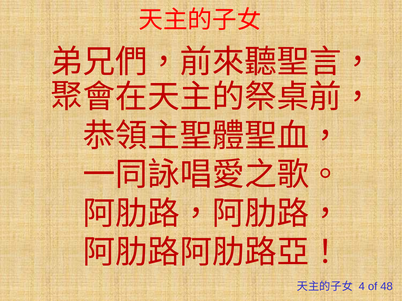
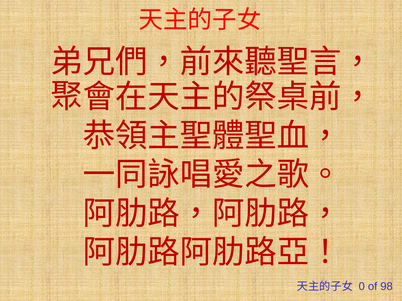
4: 4 -> 0
48: 48 -> 98
